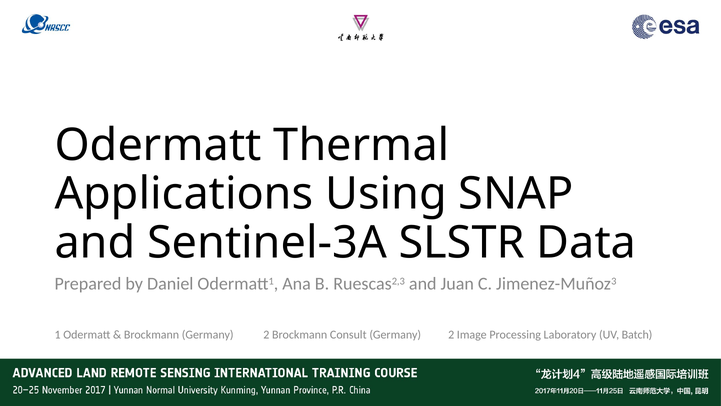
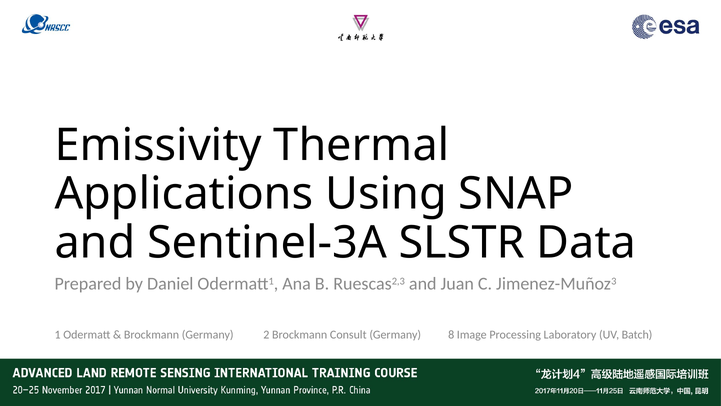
Odermatt at (158, 145): Odermatt -> Emissivity
Consult Germany 2: 2 -> 8
